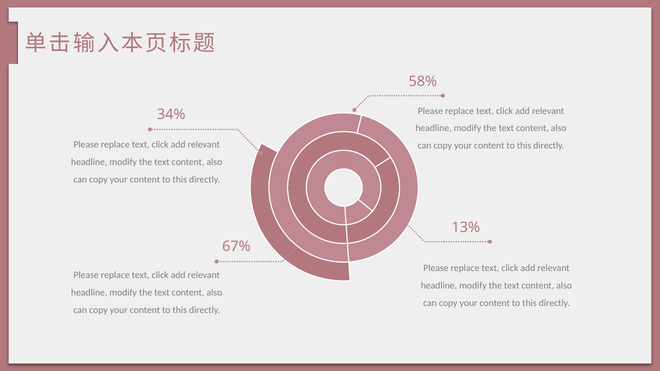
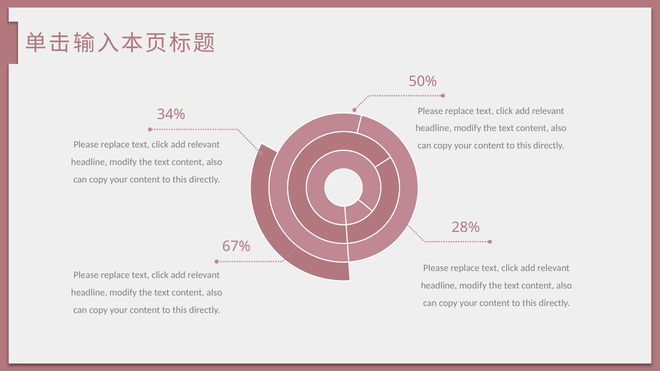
58%: 58% -> 50%
13%: 13% -> 28%
